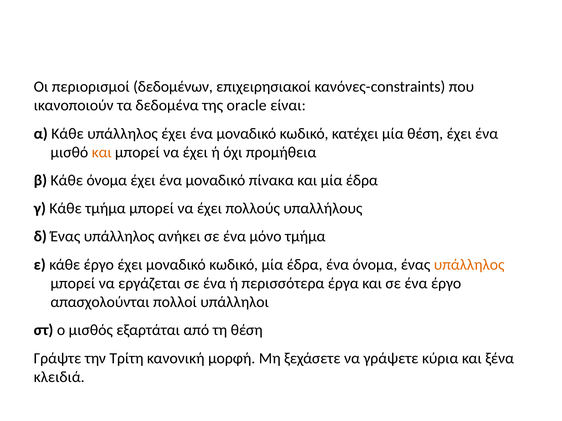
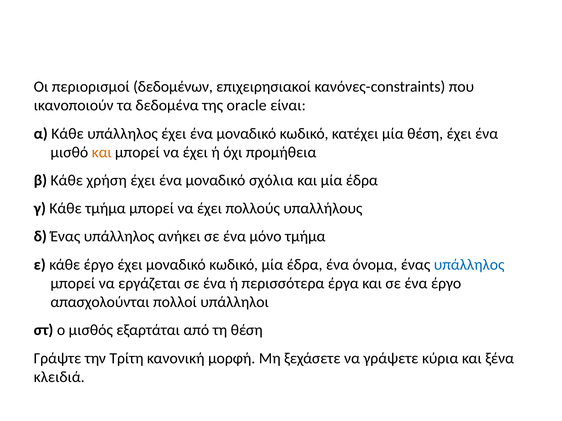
Κάθε όνομα: όνομα -> χρήση
πίνακα: πίνακα -> σχόλια
υπάλληλος at (469, 265) colour: orange -> blue
